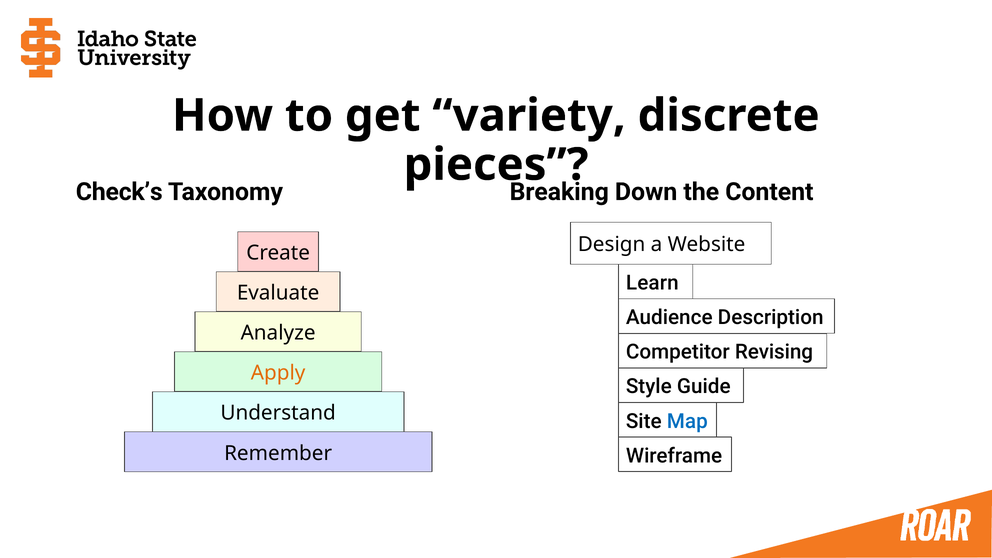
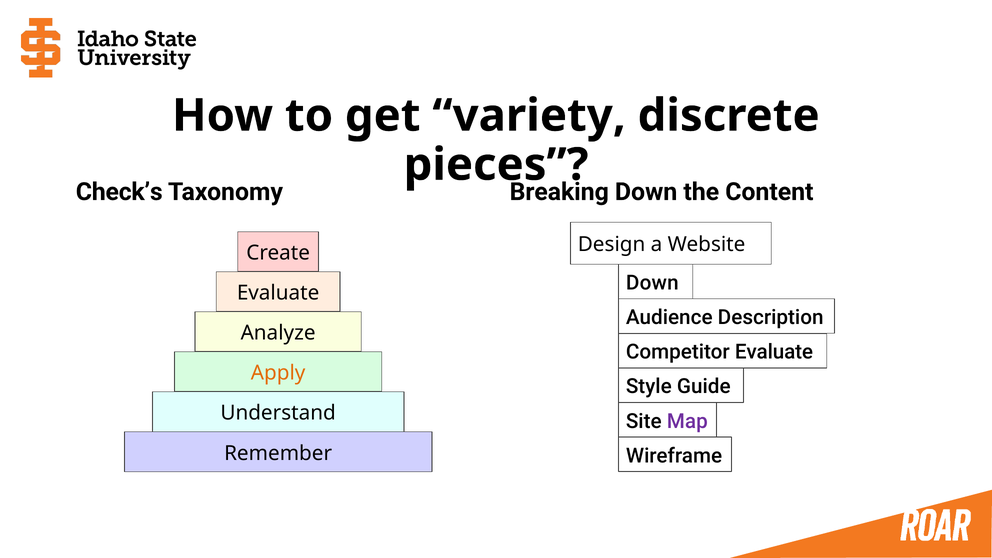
Learn at (652, 283): Learn -> Down
Competitor Revising: Revising -> Evaluate
Map colour: blue -> purple
